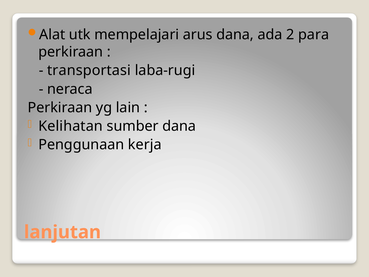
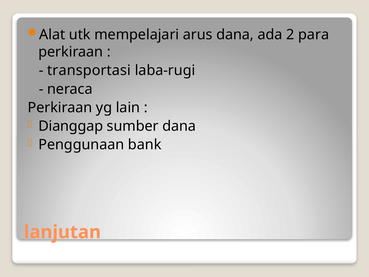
Kelihatan: Kelihatan -> Dianggap
kerja: kerja -> bank
